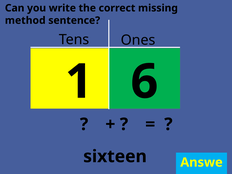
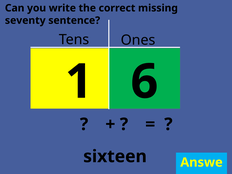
method: method -> seventy
